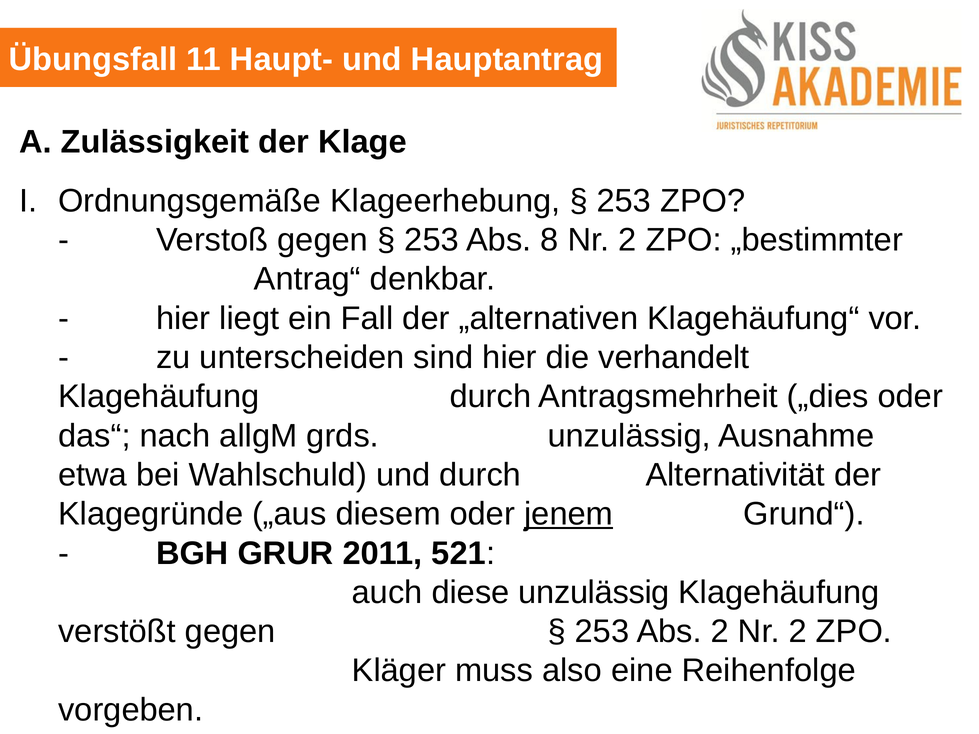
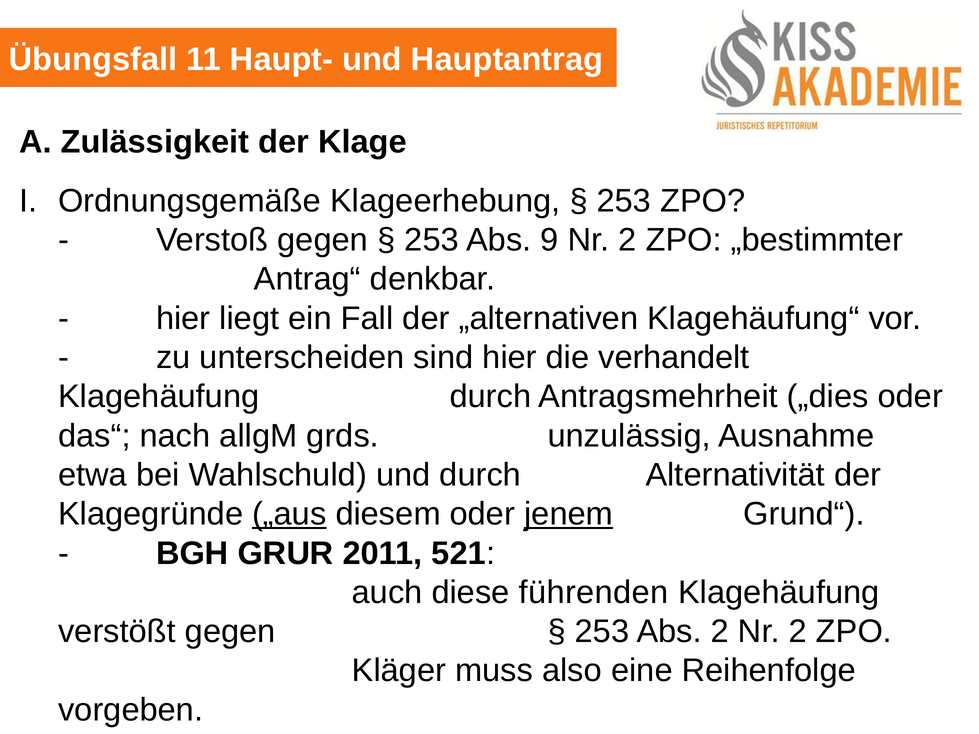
8: 8 -> 9
„aus underline: none -> present
diese unzulässig: unzulässig -> führenden
